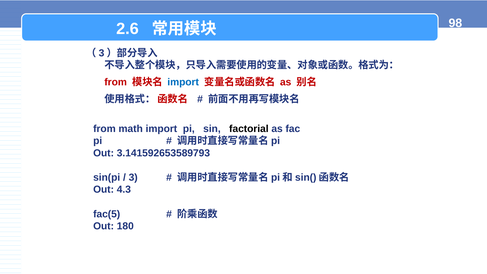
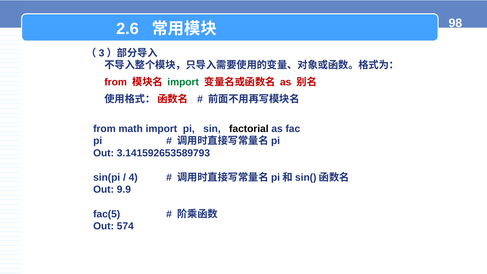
import at (183, 82) colour: blue -> green
3: 3 -> 4
4.3: 4.3 -> 9.9
180: 180 -> 574
